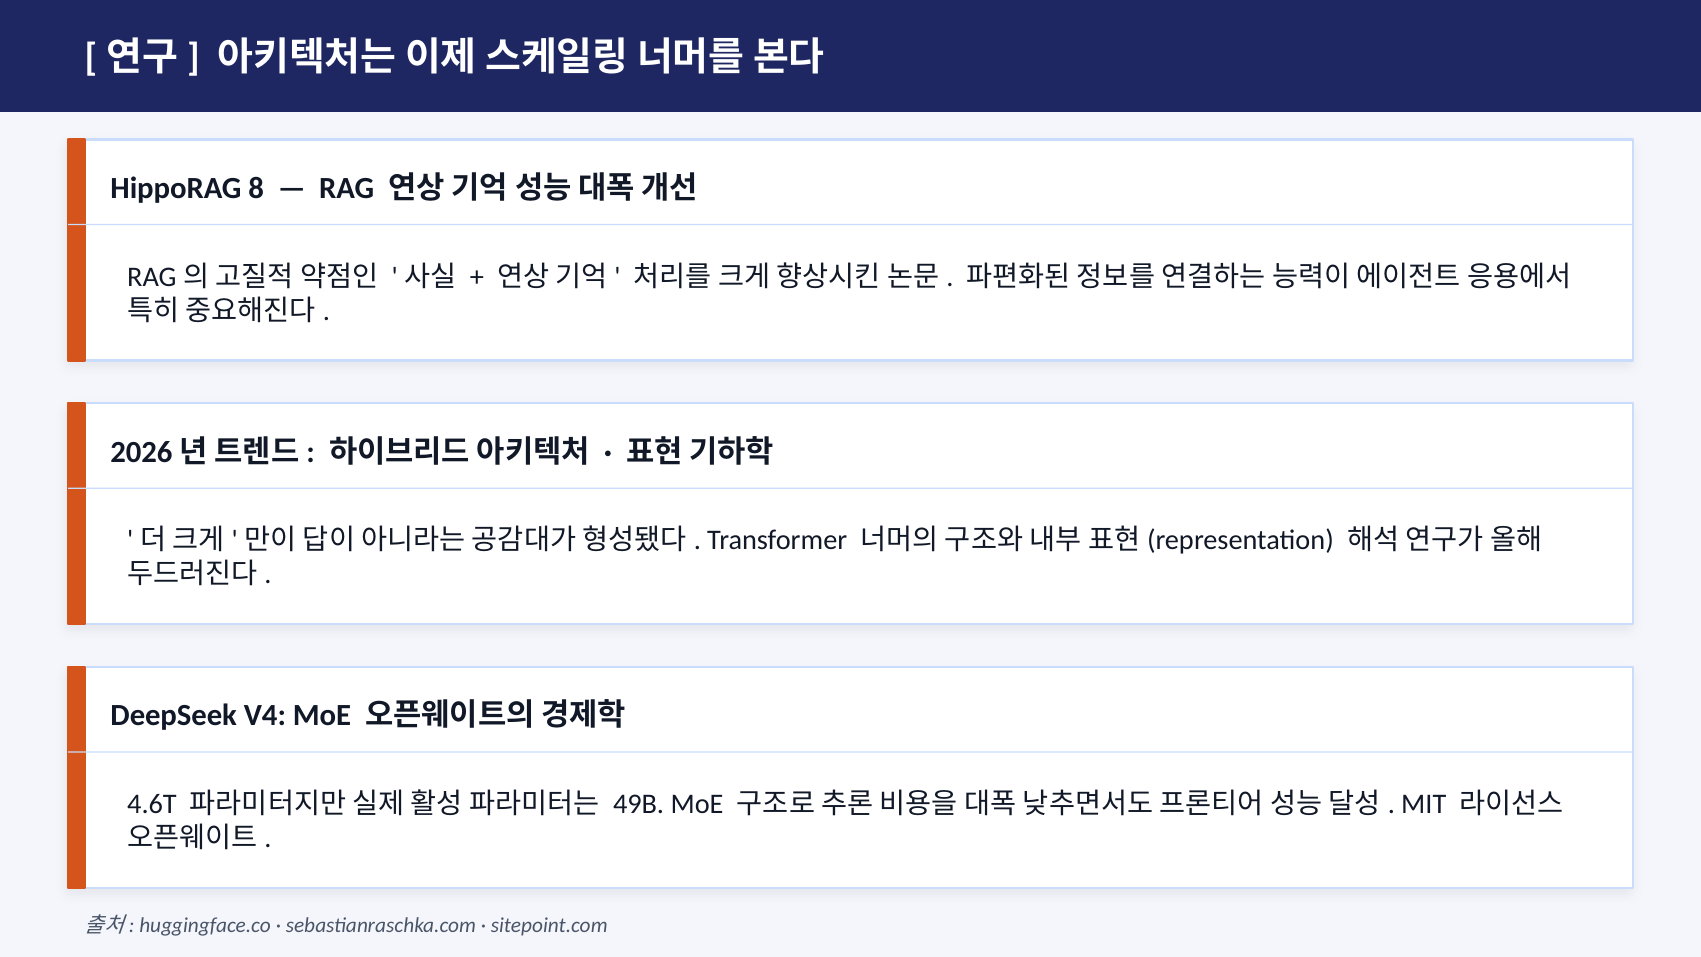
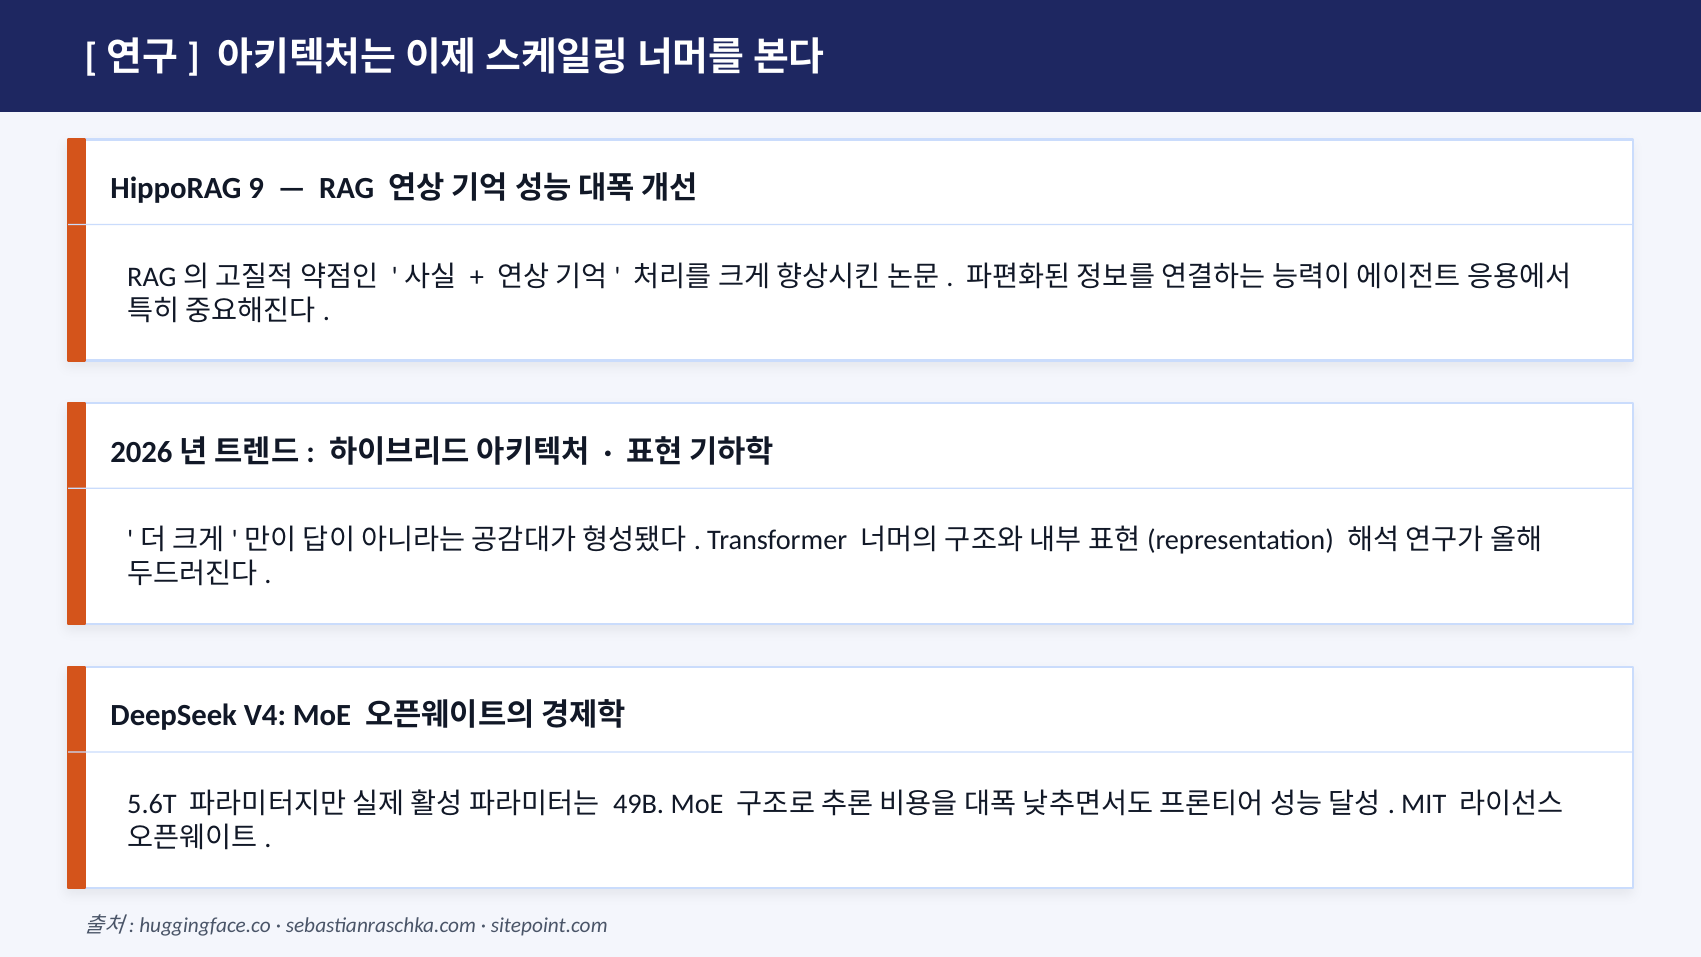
8: 8 -> 9
4.6T: 4.6T -> 5.6T
